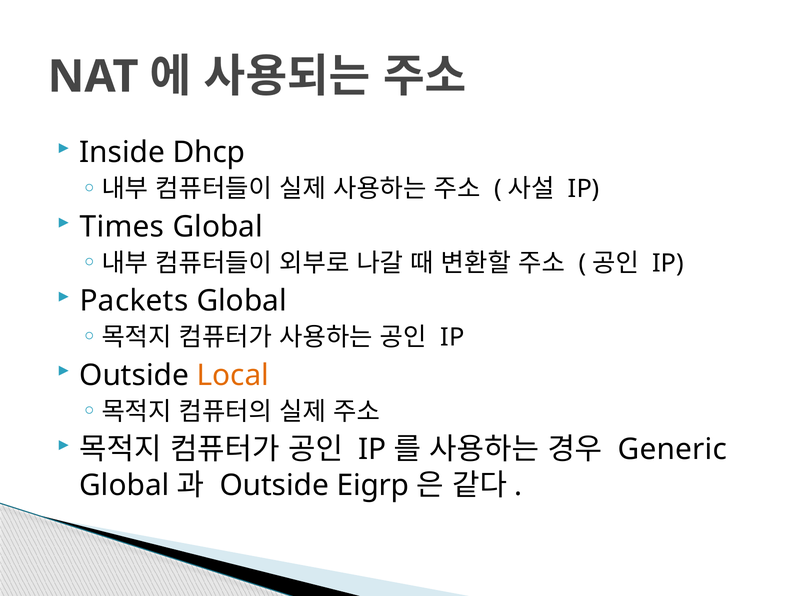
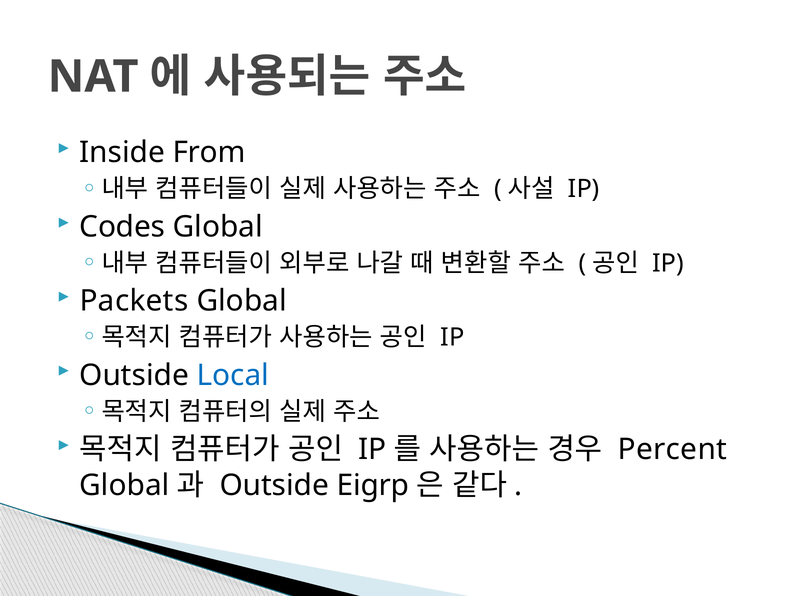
Dhcp: Dhcp -> From
Times: Times -> Codes
Local colour: orange -> blue
Generic: Generic -> Percent
